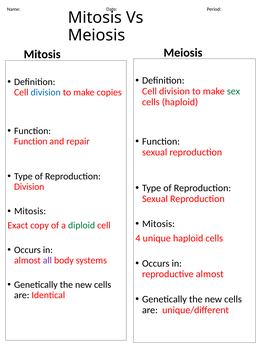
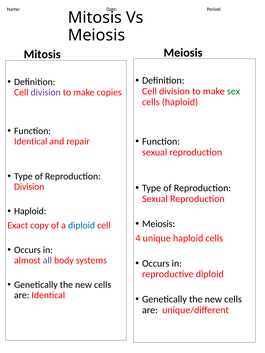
division at (46, 92) colour: blue -> purple
Function at (31, 141): Function -> Identical
Mitosis at (30, 211): Mitosis -> Haploid
Mitosis at (158, 224): Mitosis -> Meiosis
diploid at (82, 226) colour: green -> blue
reproductive almost: almost -> diploid
